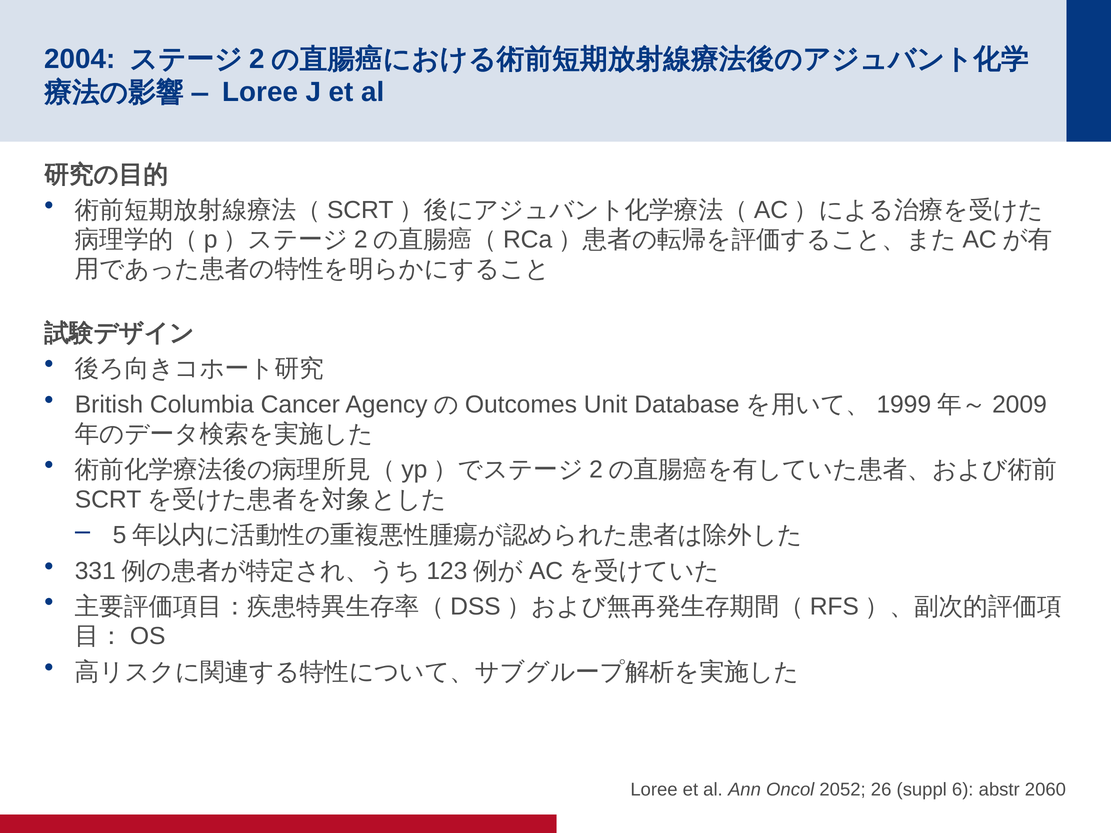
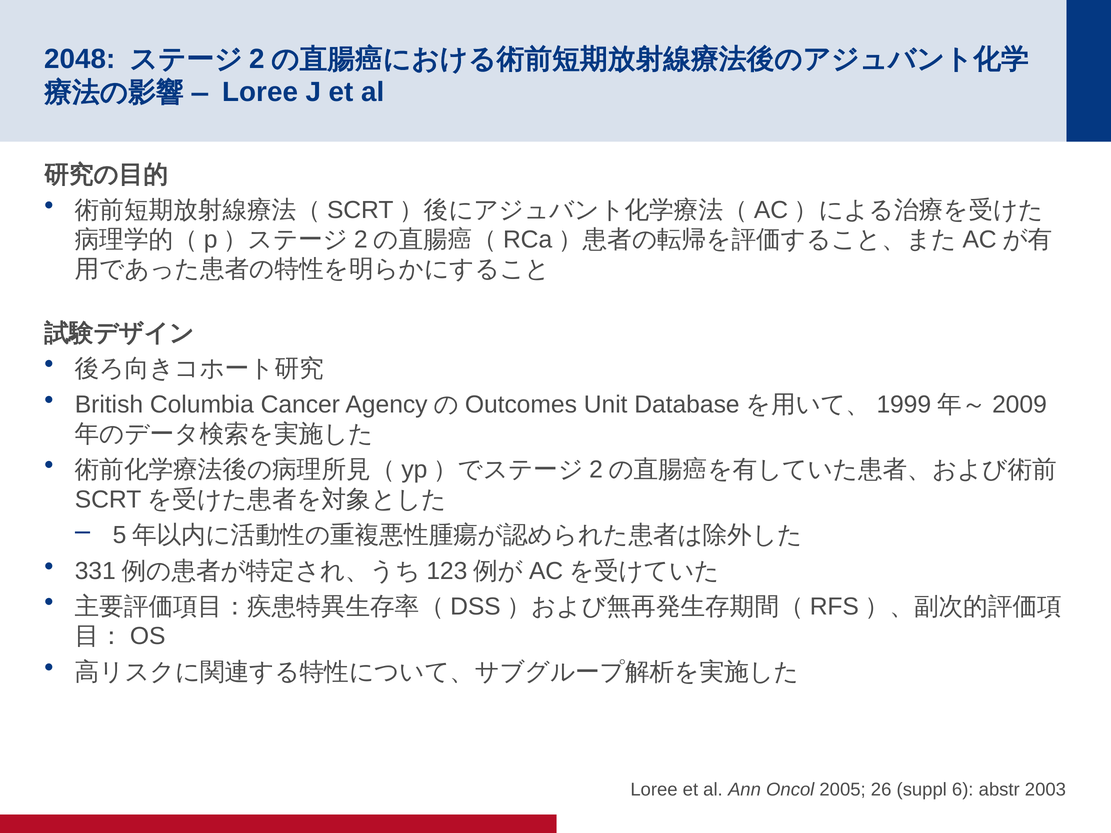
2004: 2004 -> 2048
2052: 2052 -> 2005
2060: 2060 -> 2003
